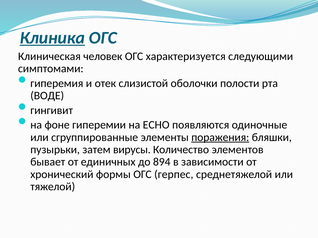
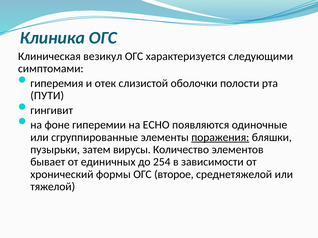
Клиника underline: present -> none
человек: человек -> везикул
ВОДЕ: ВОДЕ -> ПУТИ
894: 894 -> 254
герпес: герпес -> второе
